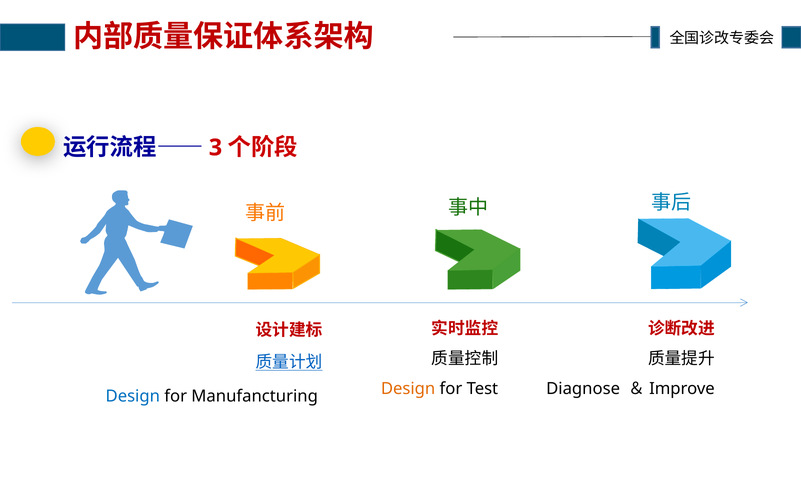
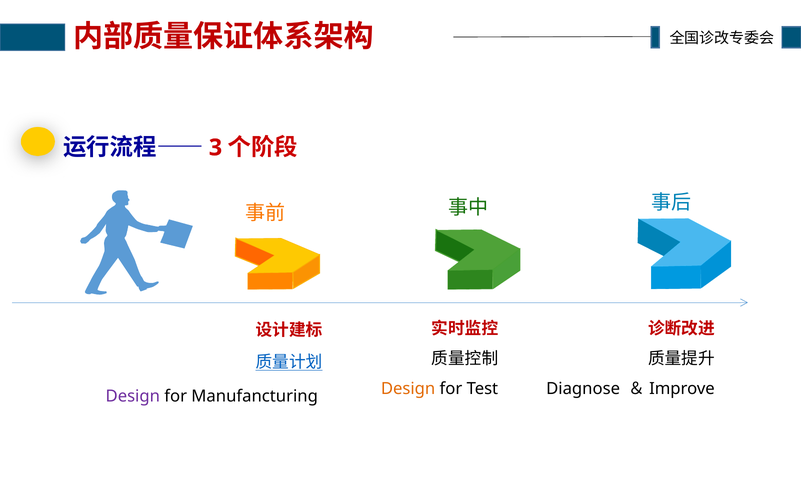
Design at (133, 396) colour: blue -> purple
